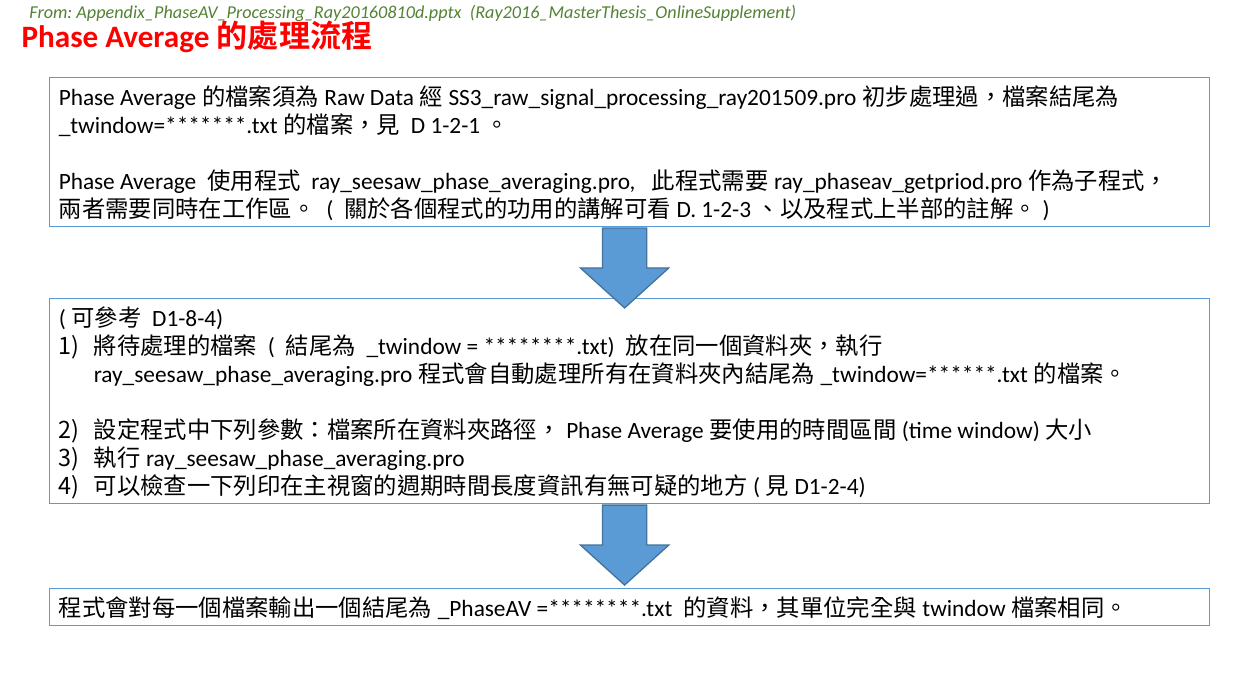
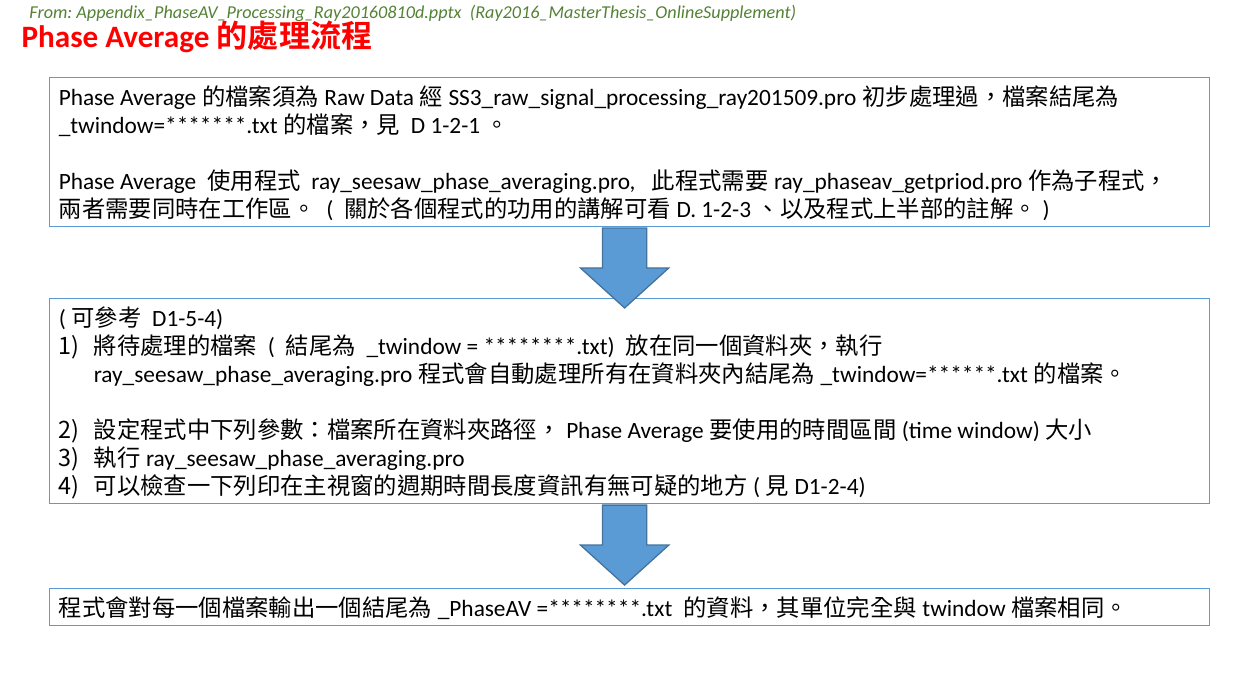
D1-8-4: D1-8-4 -> D1-5-4
